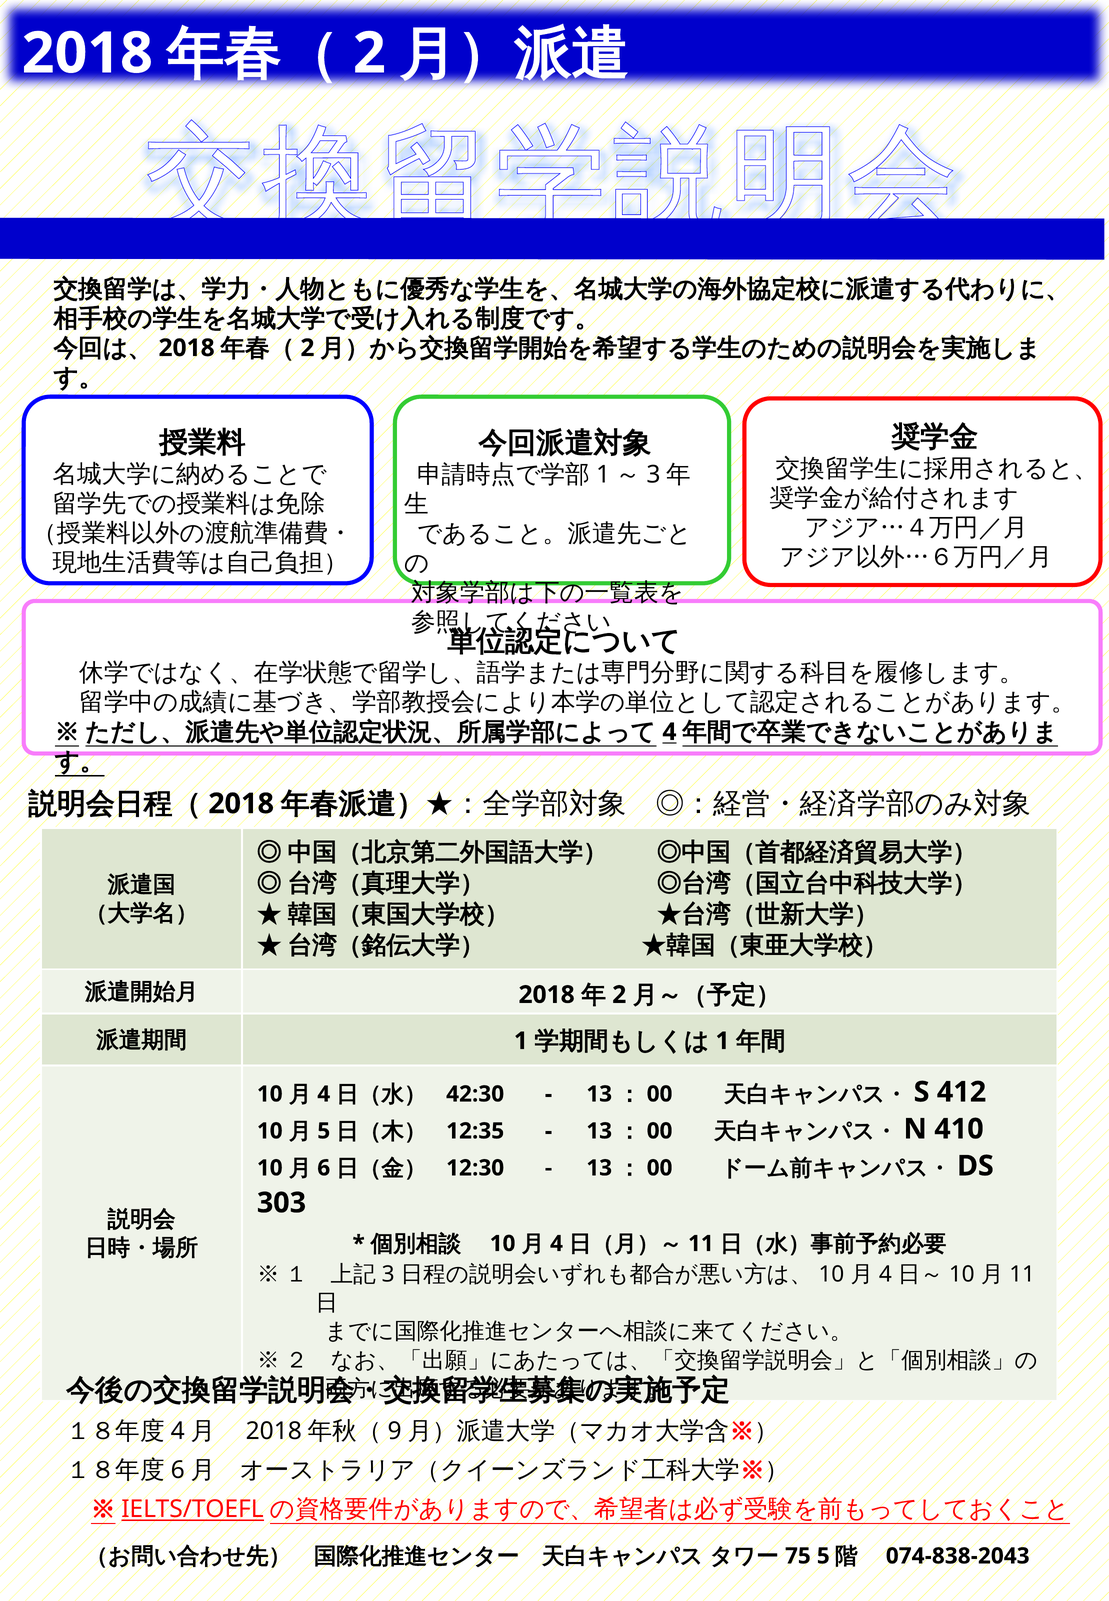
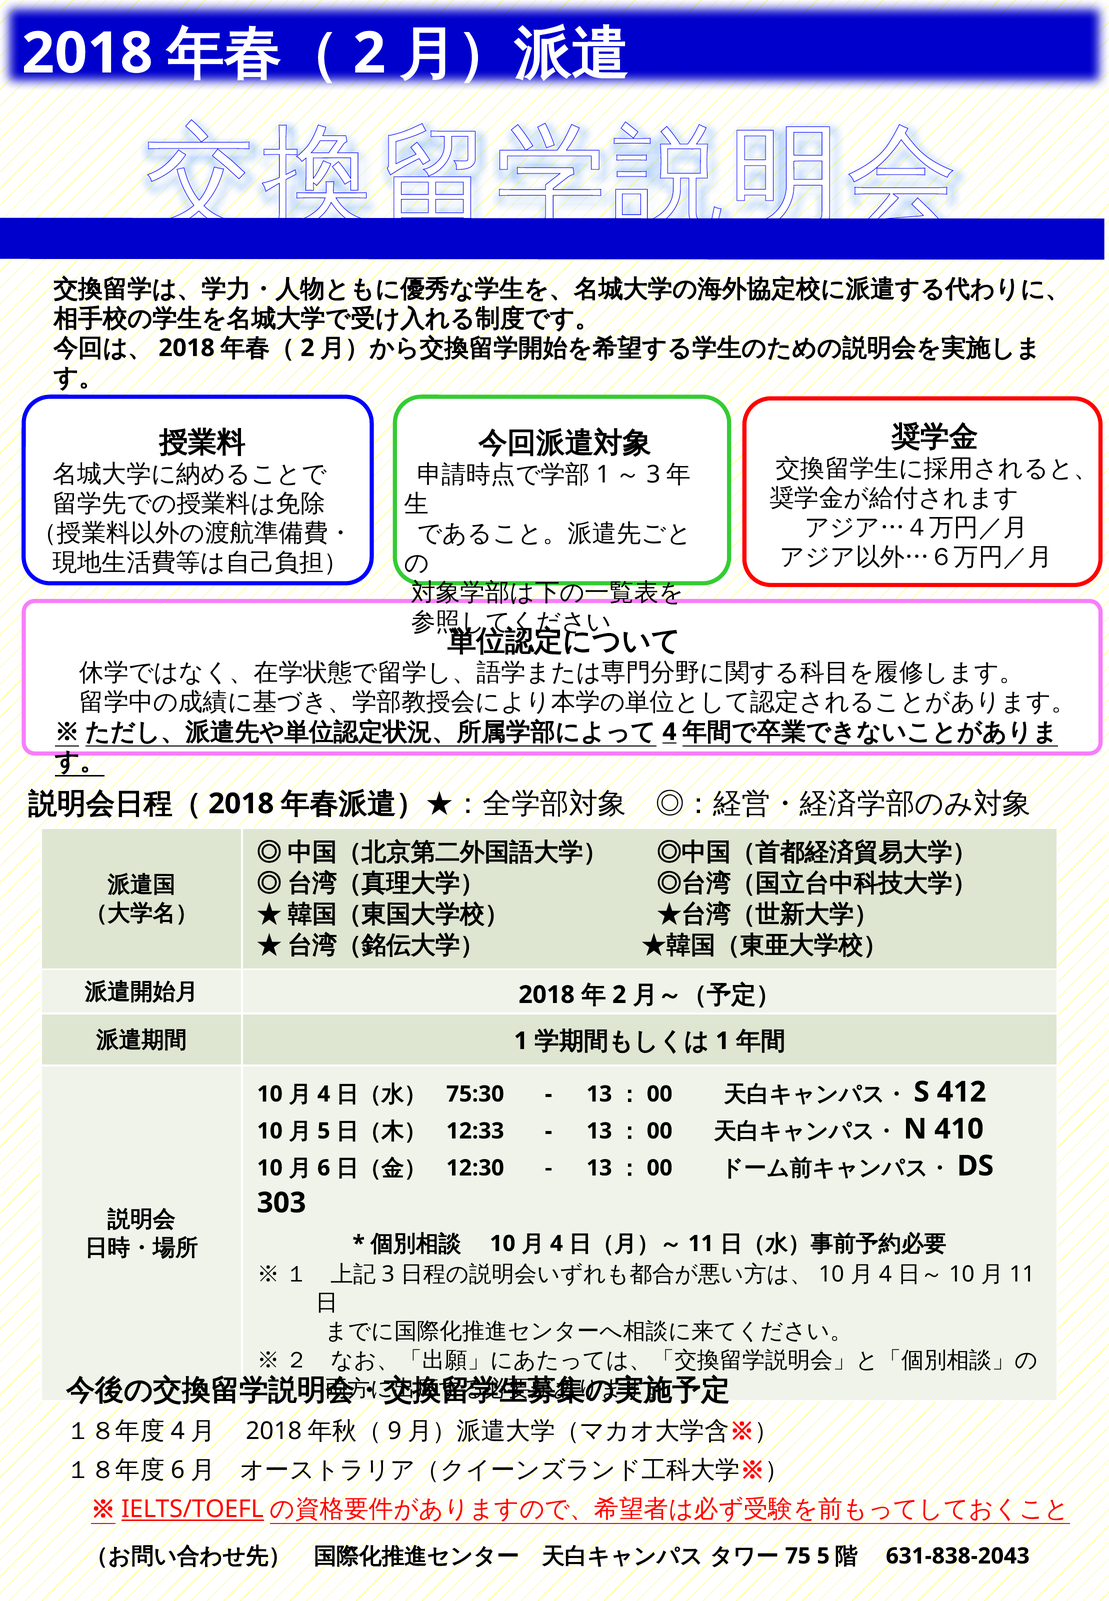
42:30: 42:30 -> 75:30
12:35: 12:35 -> 12:33
074-838-2043: 074-838-2043 -> 631-838-2043
